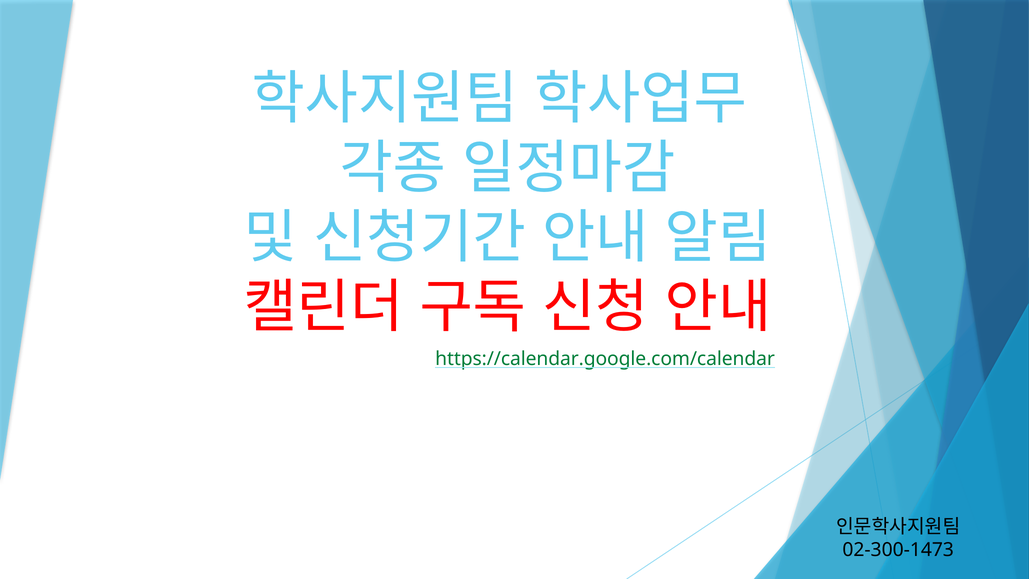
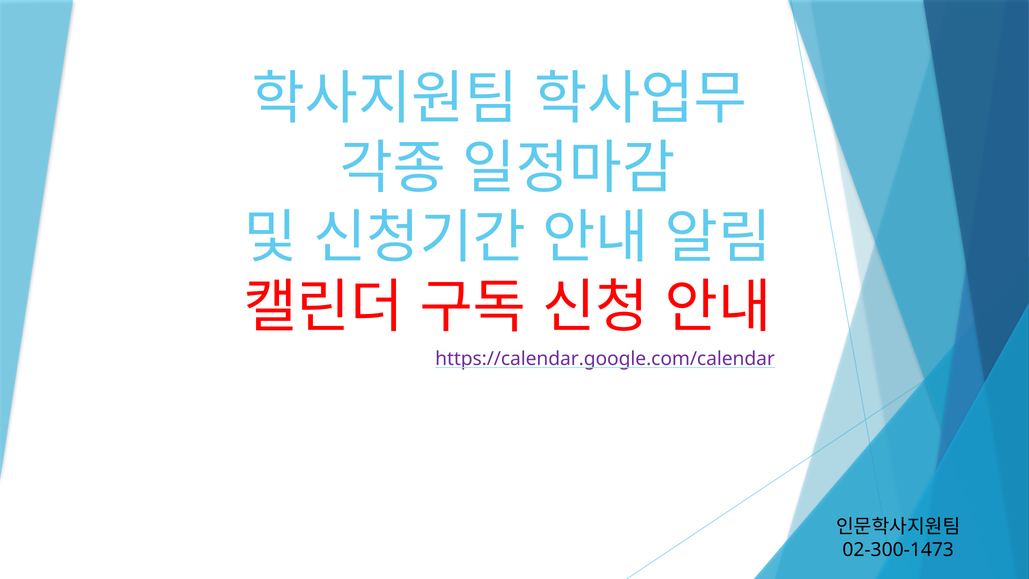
https://calendar.google.com/calendar colour: green -> purple
